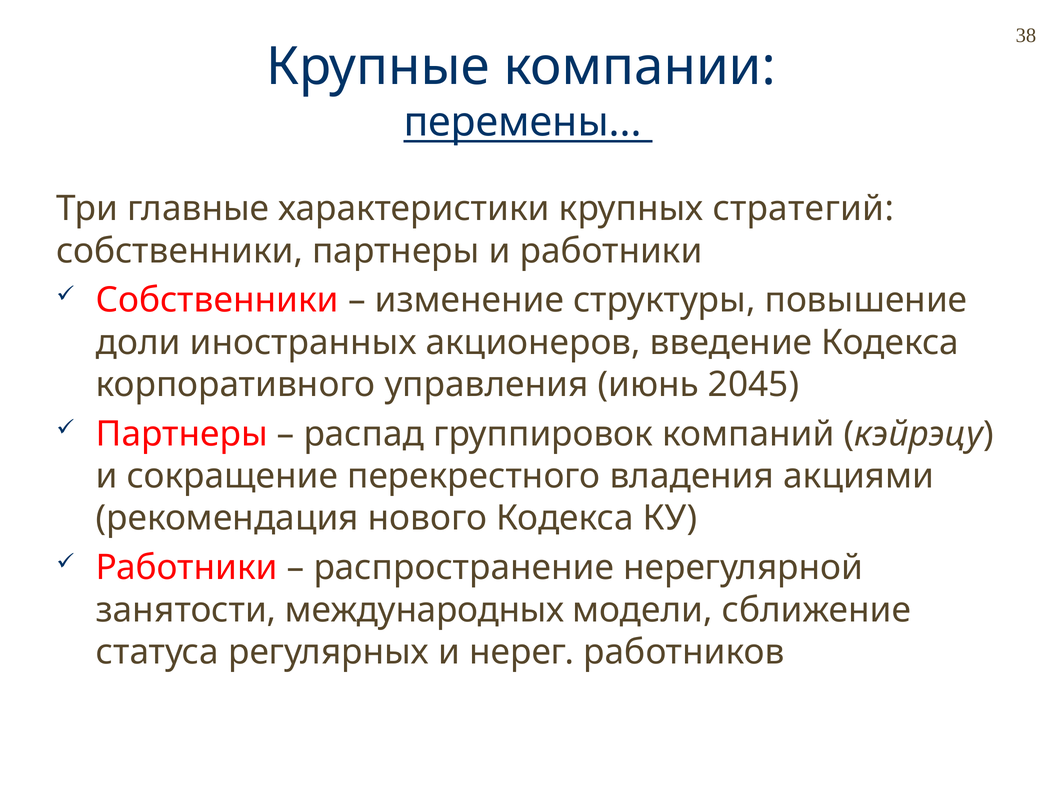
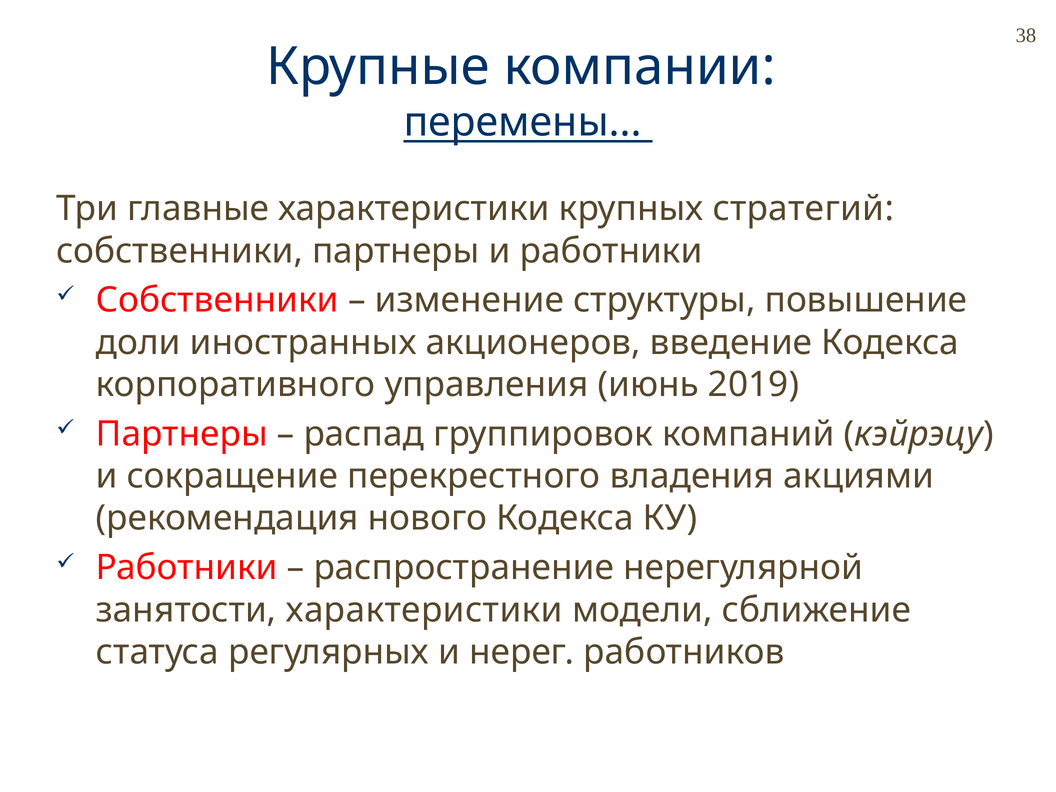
2045: 2045 -> 2019
занятости международных: международных -> характеристики
